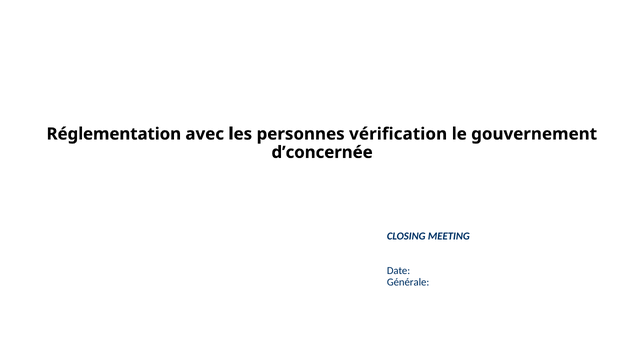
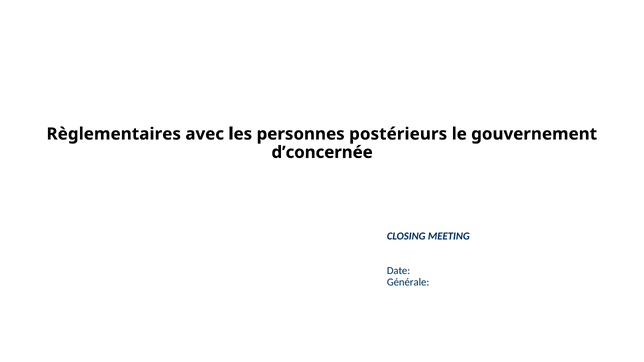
Réglementation: Réglementation -> Règlementaires
vérification: vérification -> postérieurs
